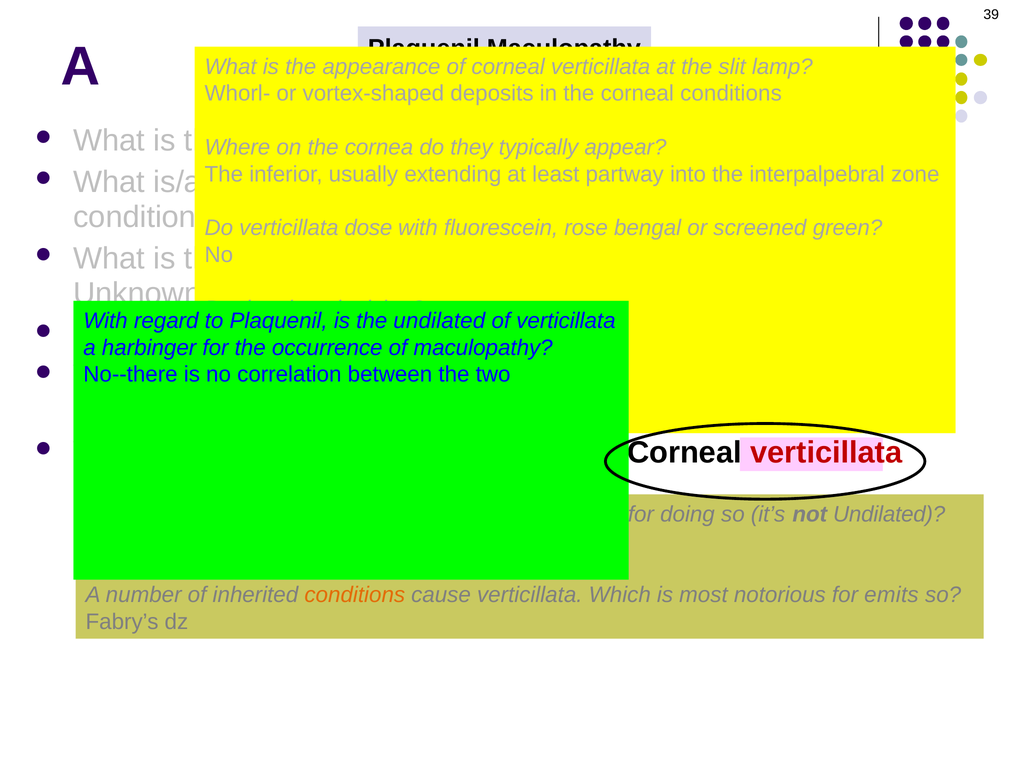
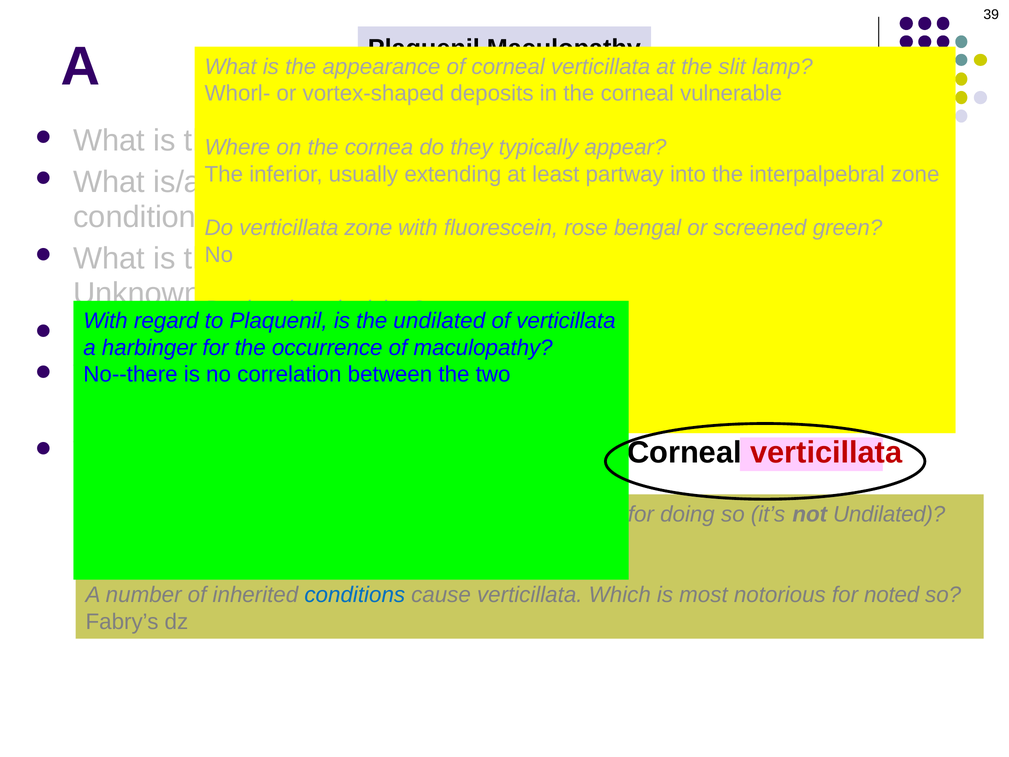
corneal conditions: conditions -> vulnerable
dose at (368, 228): dose -> zone
conditions at (355, 595) colour: orange -> blue
emits: emits -> noted
